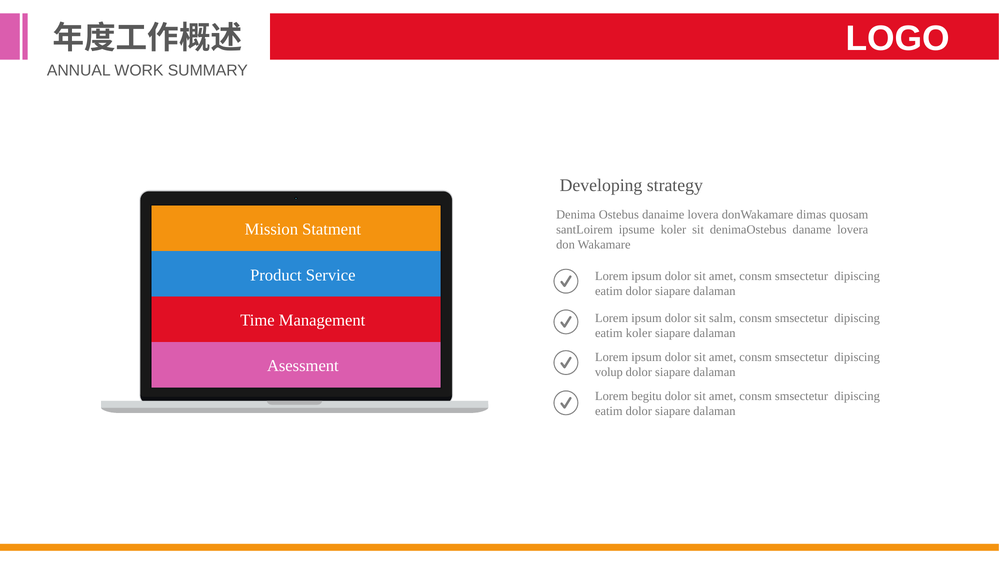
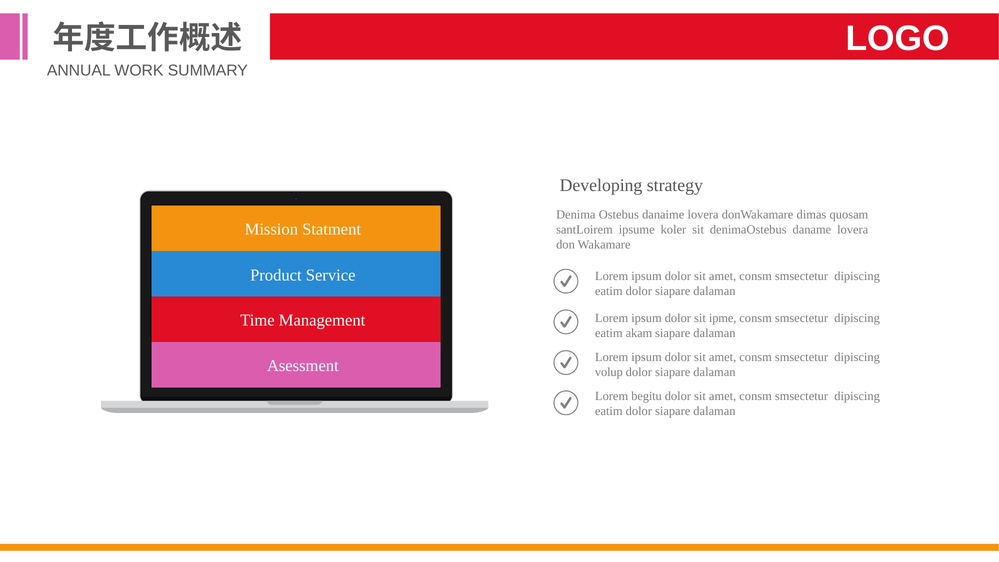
salm: salm -> ipme
eatim koler: koler -> akam
